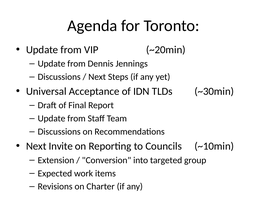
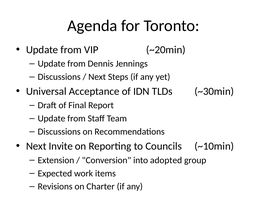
targeted: targeted -> adopted
